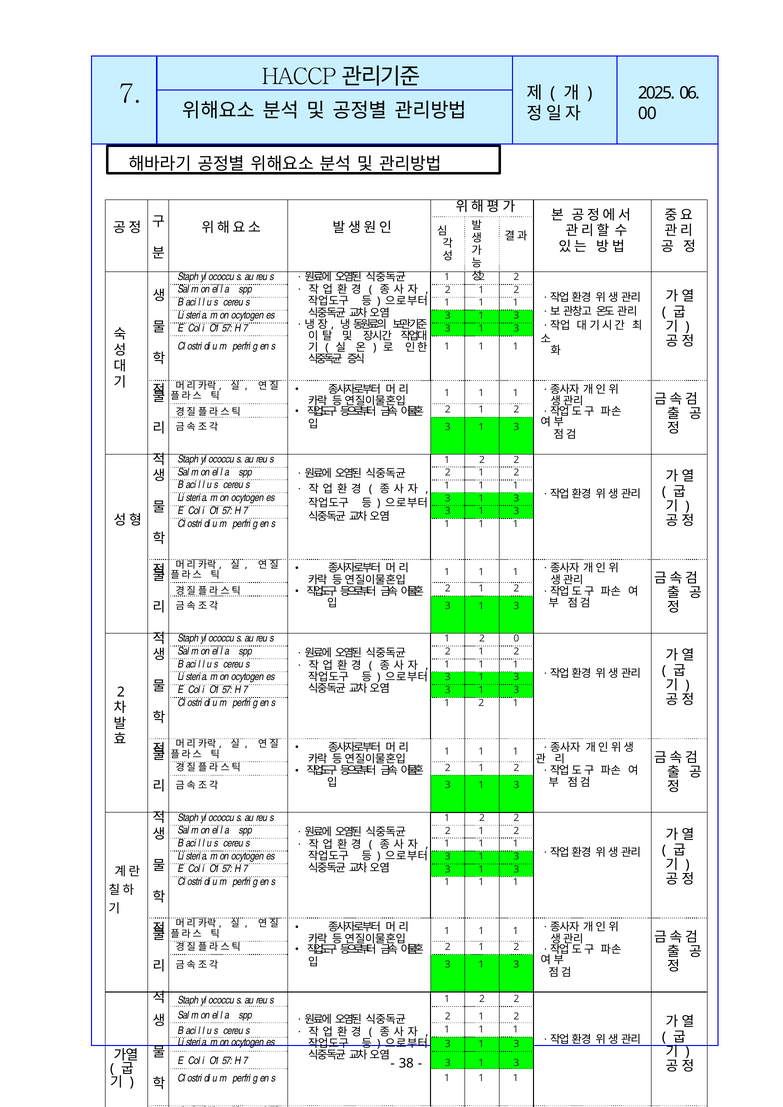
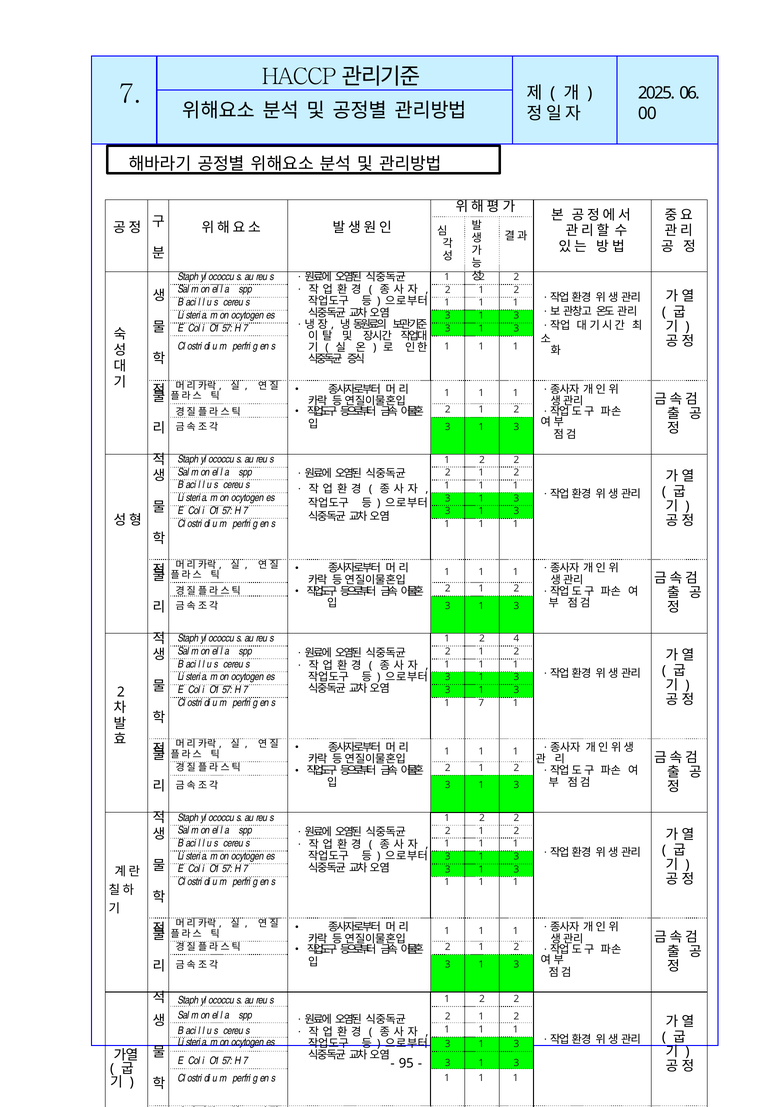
0: 0 -> 4
s 1 2: 2 -> 7
38: 38 -> 95
